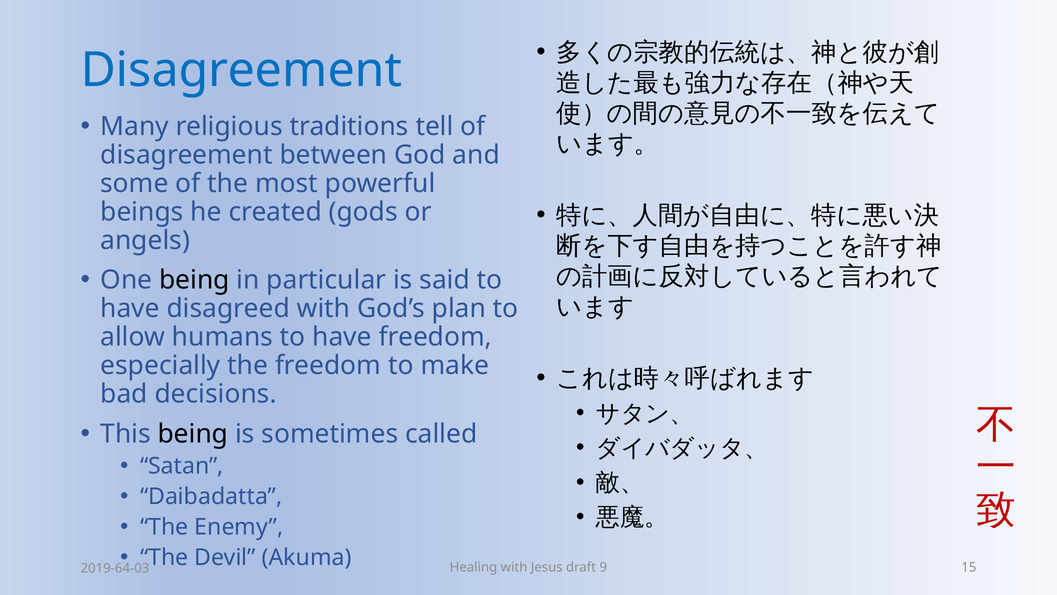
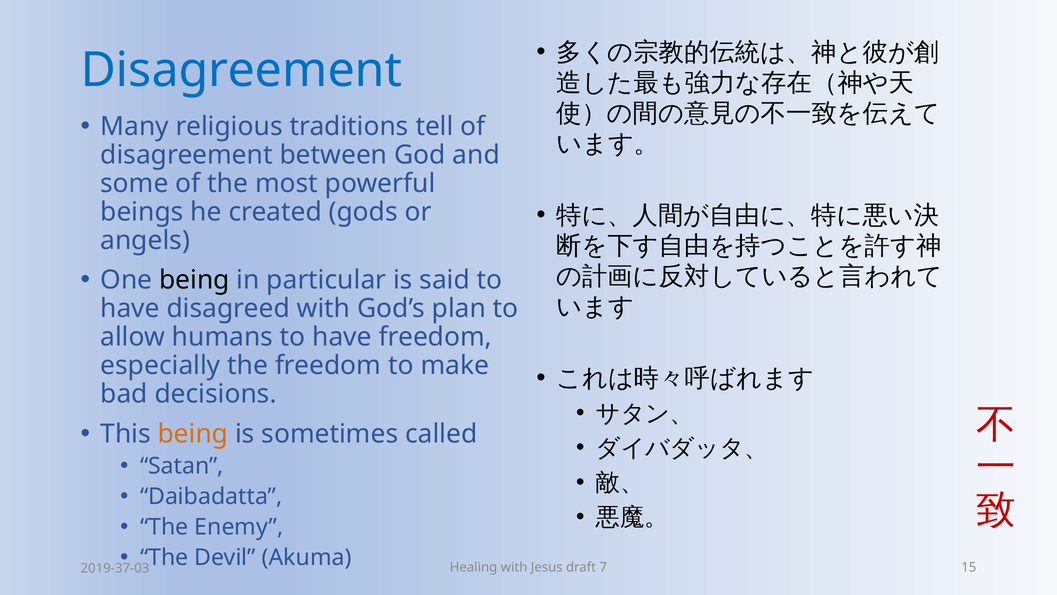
being at (193, 433) colour: black -> orange
9: 9 -> 7
2019-64-03: 2019-64-03 -> 2019-37-03
